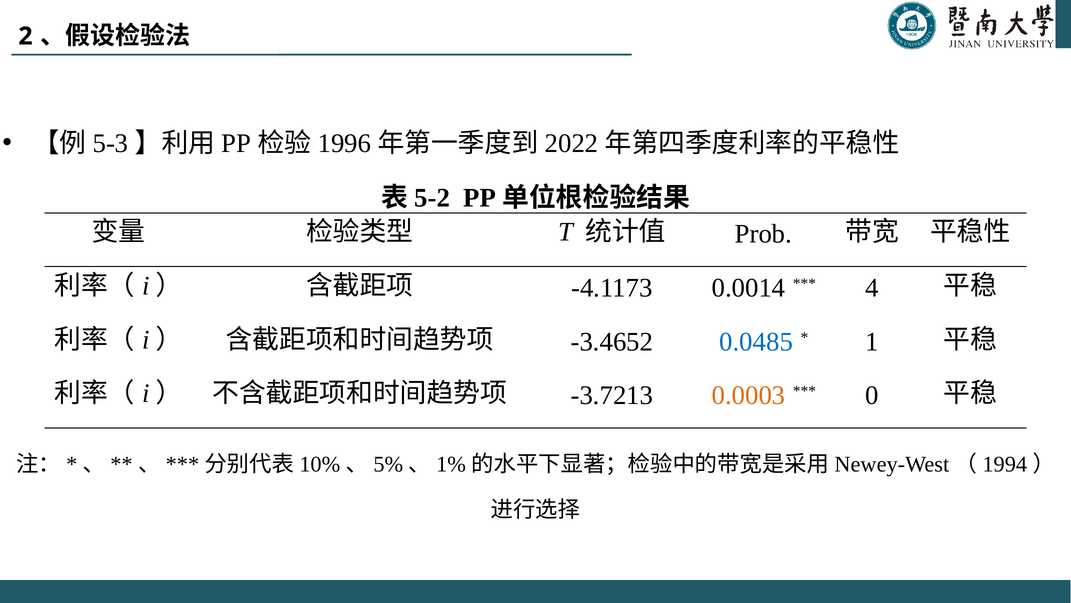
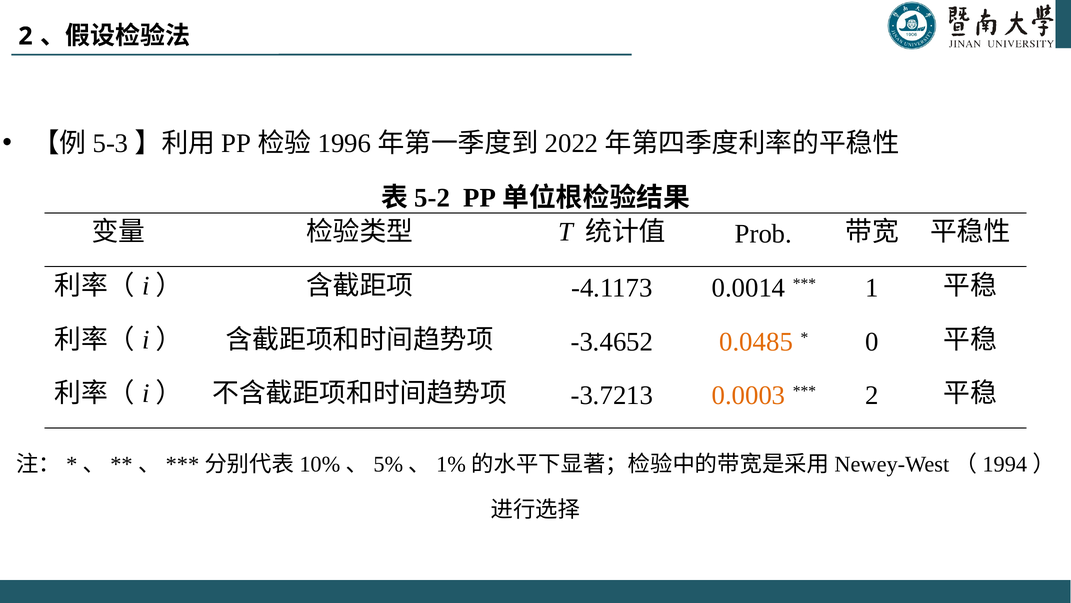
4: 4 -> 1
0.0485 colour: blue -> orange
1: 1 -> 0
0 at (872, 395): 0 -> 2
